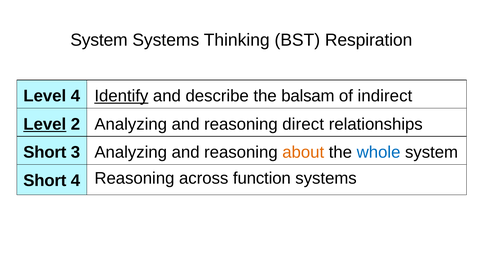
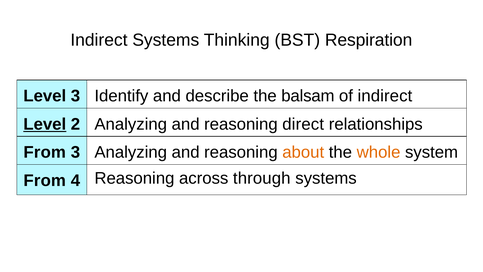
System at (99, 40): System -> Indirect
Level 4: 4 -> 3
Identify underline: present -> none
Short at (45, 152): Short -> From
whole colour: blue -> orange
function: function -> through
Short at (45, 180): Short -> From
